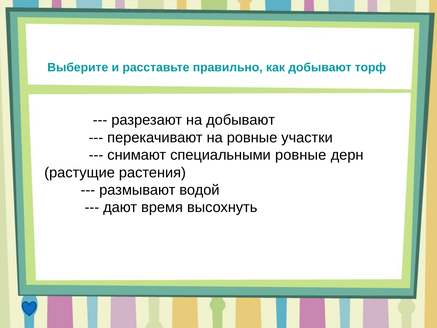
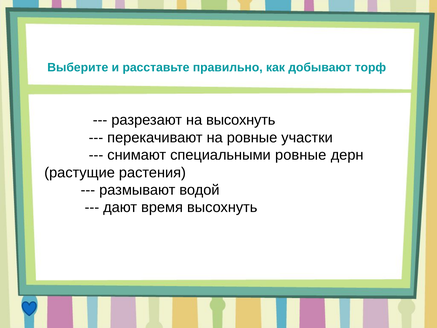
на добывают: добывают -> высохнуть
